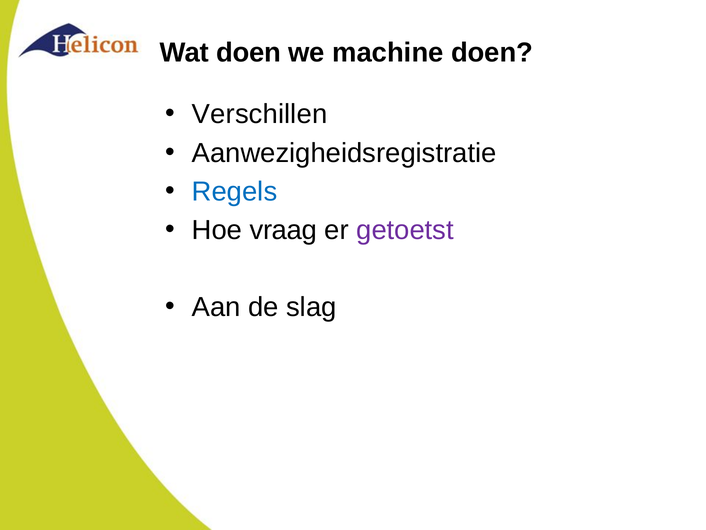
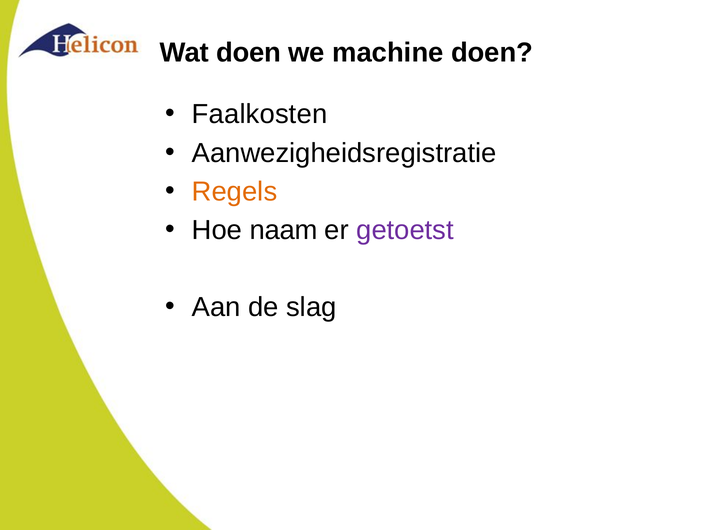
Verschillen: Verschillen -> Faalkosten
Regels colour: blue -> orange
vraag: vraag -> naam
